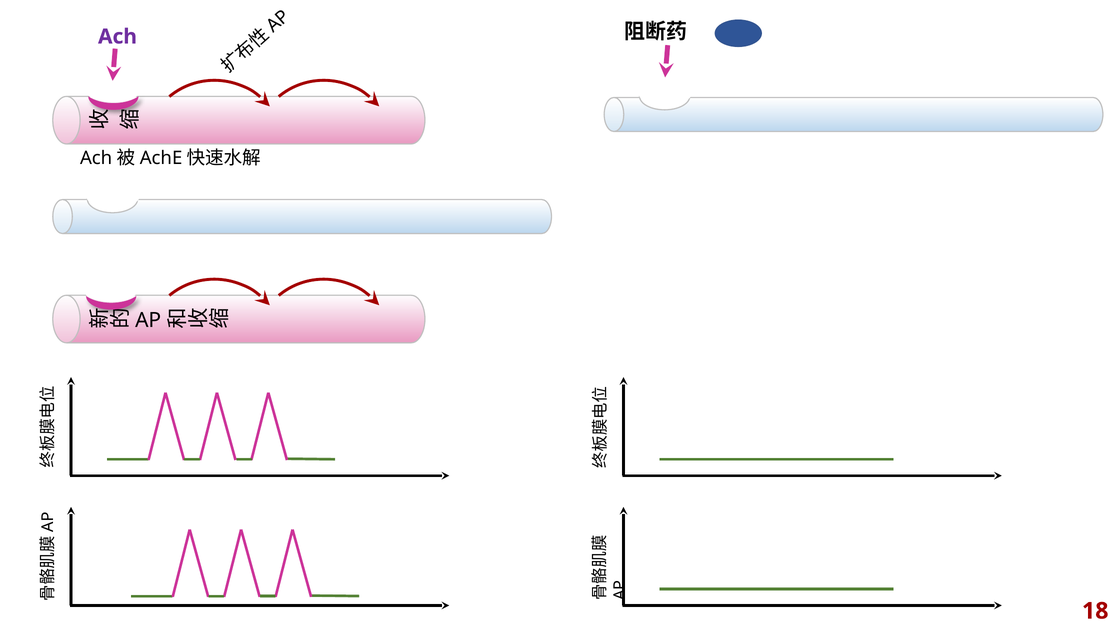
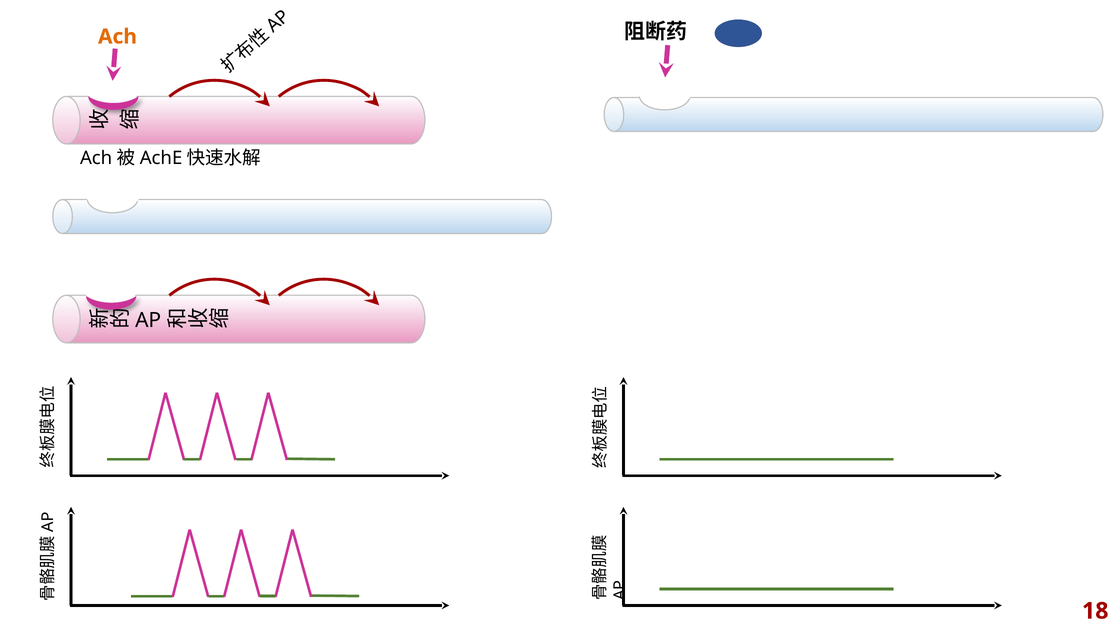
Ach colour: purple -> orange
